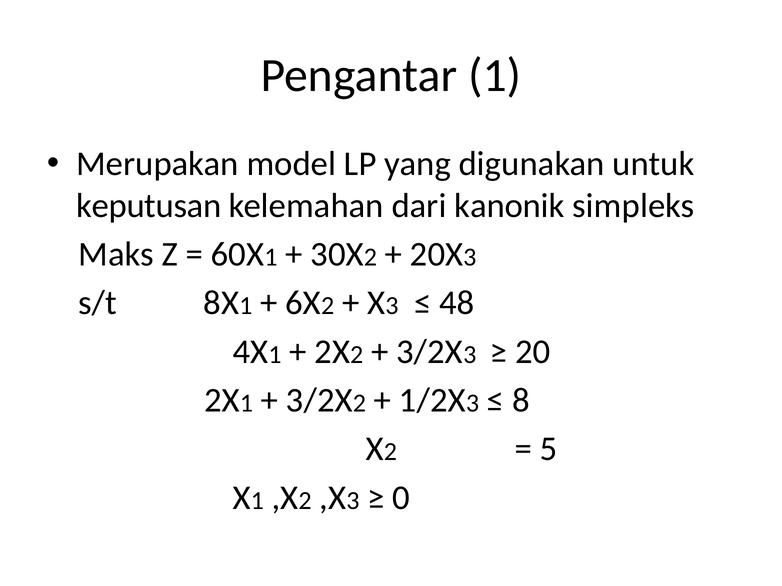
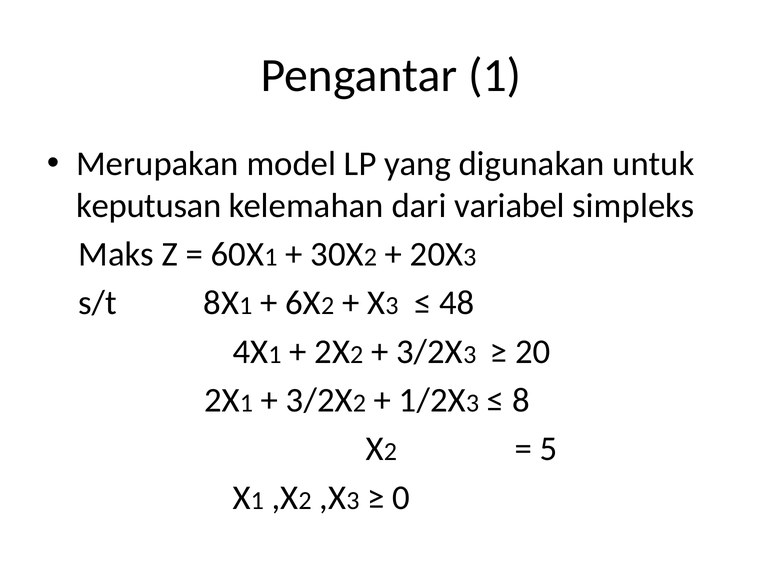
kanonik: kanonik -> variabel
